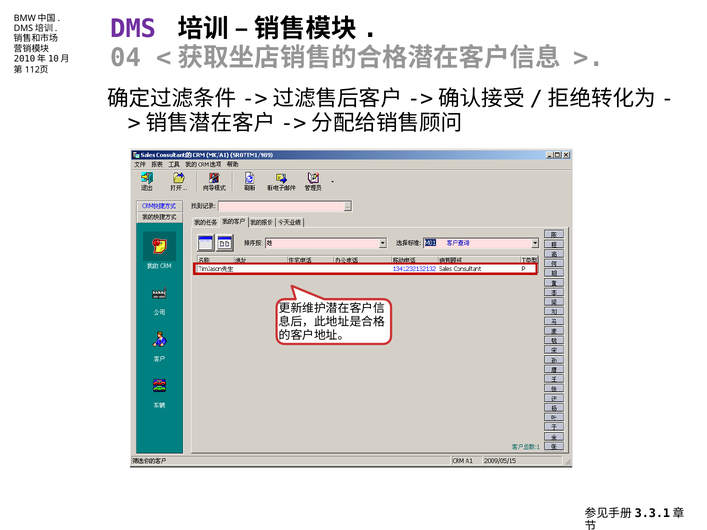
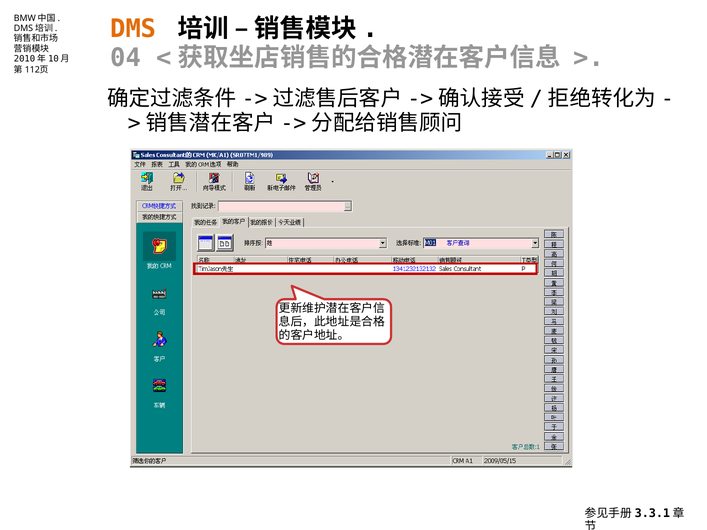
DMS colour: purple -> orange
